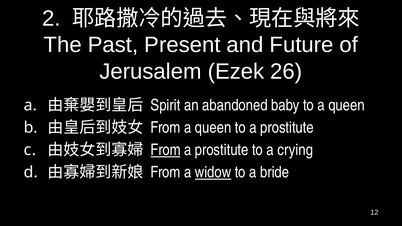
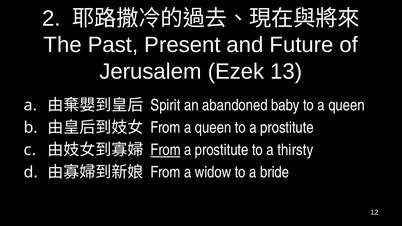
26: 26 -> 13
crying: crying -> thirsty
widow underline: present -> none
